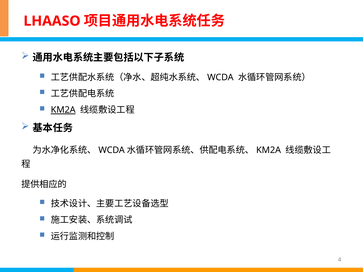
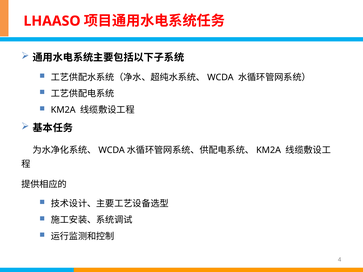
KM2A underline: present -> none
